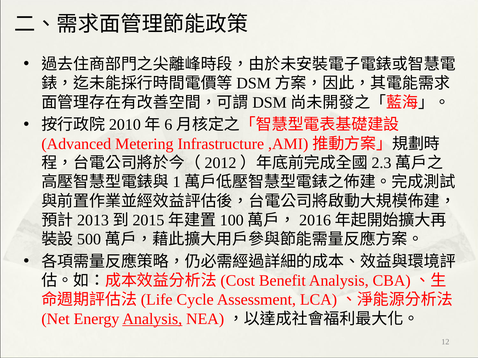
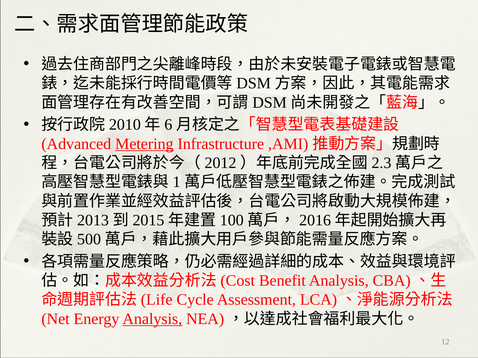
Metering underline: none -> present
